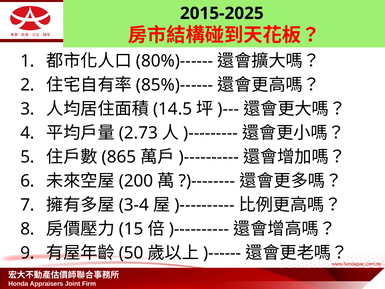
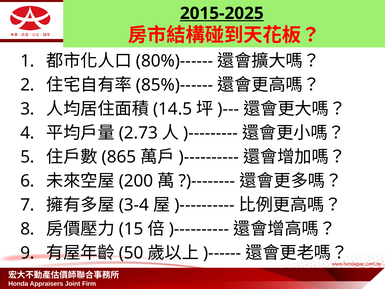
2015-2025 underline: none -> present
